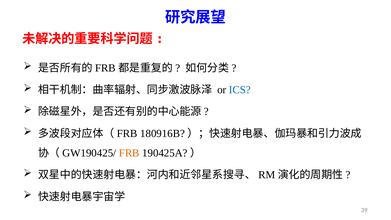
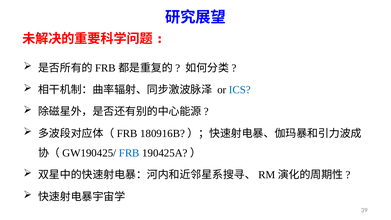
FRB colour: orange -> blue
